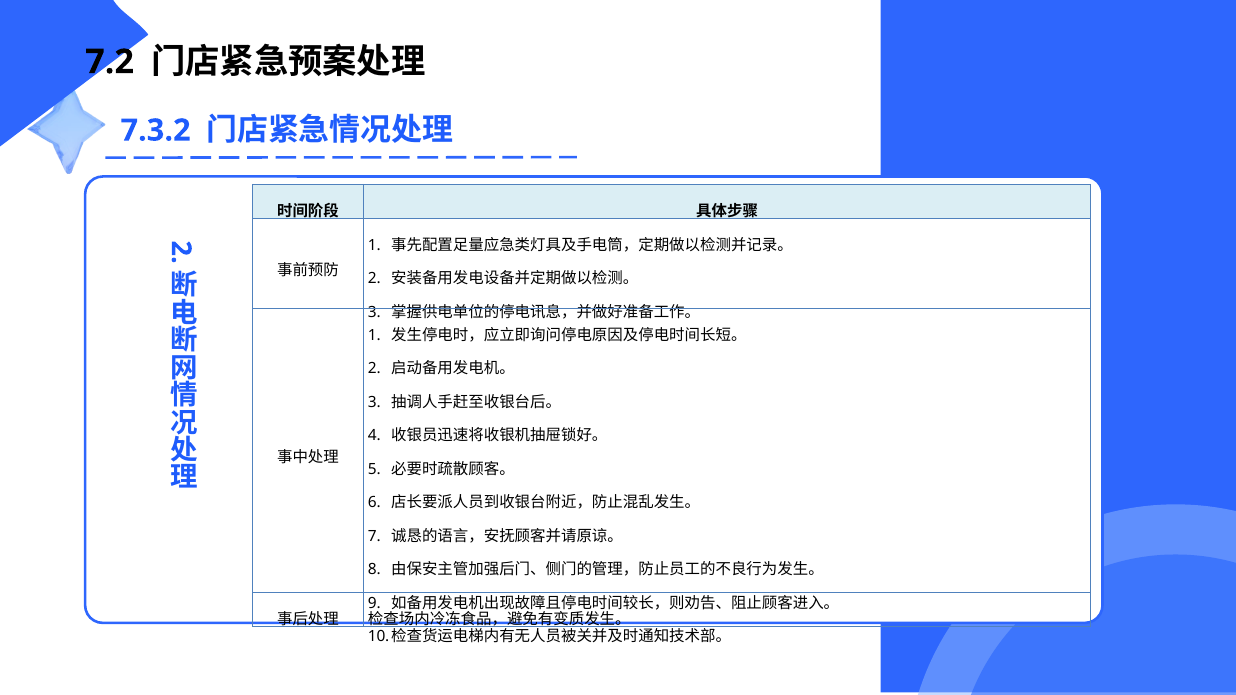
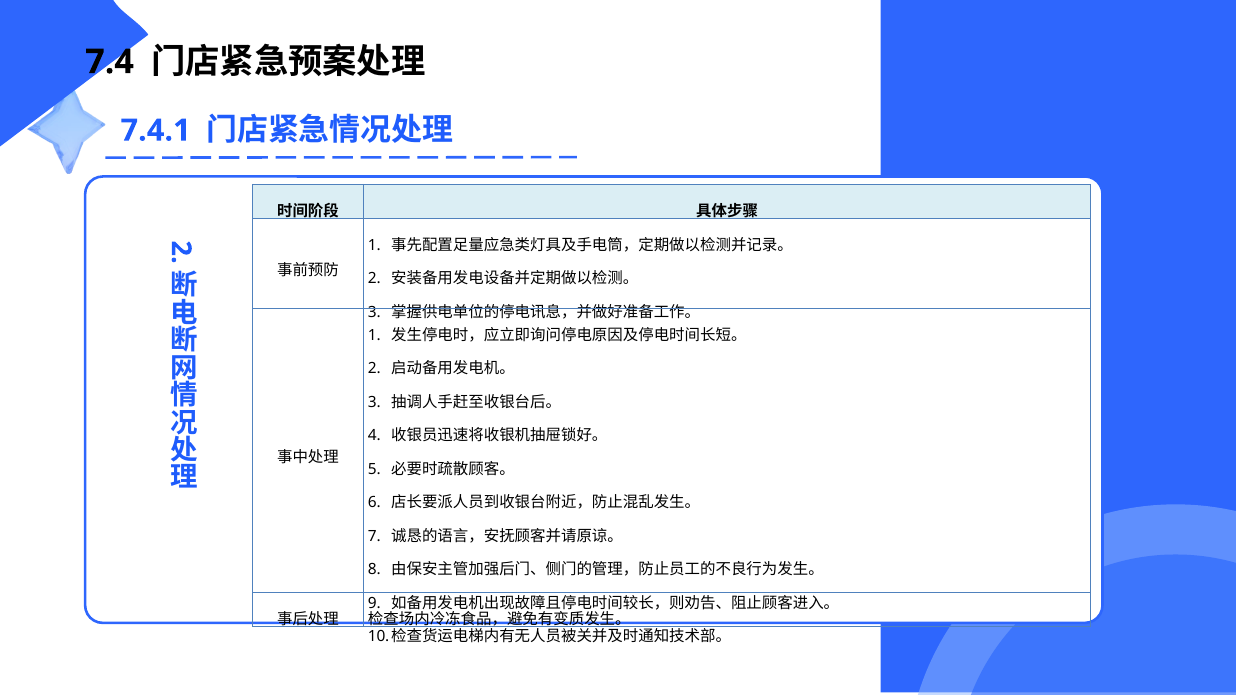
7.2: 7.2 -> 7.4
7.3.2: 7.3.2 -> 7.4.1
